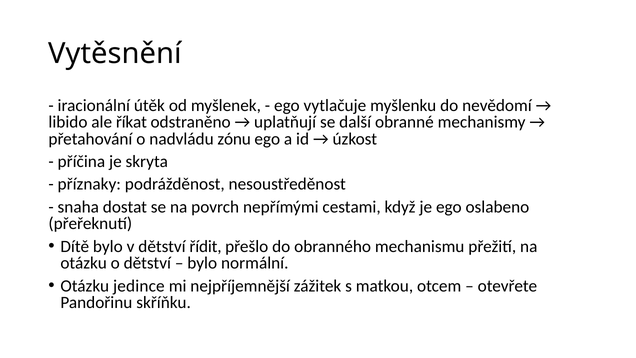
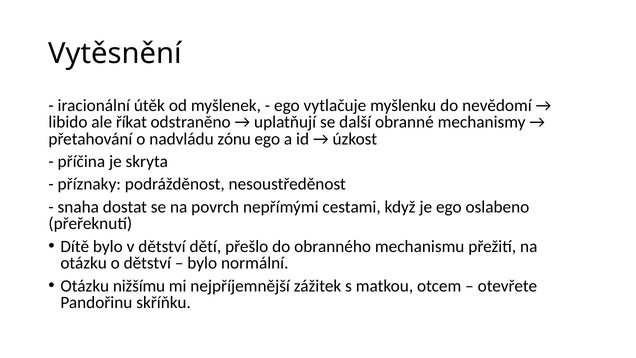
řídit: řídit -> dětí
jedince: jedince -> nižšímu
